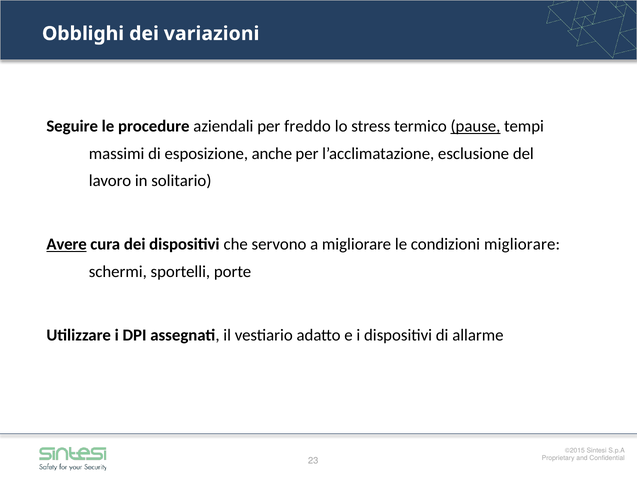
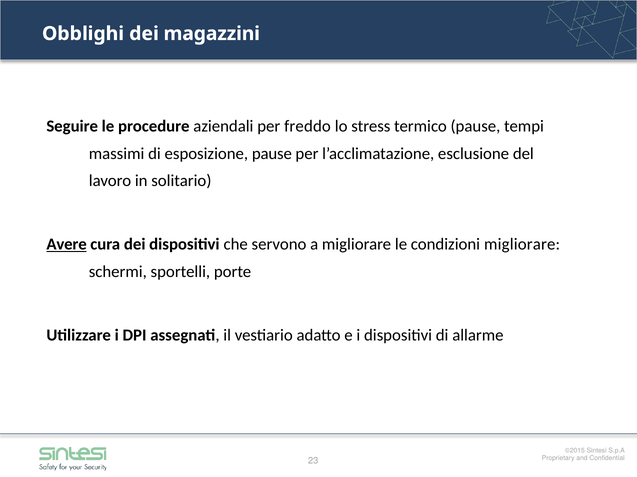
variazioni: variazioni -> magazzini
pause at (475, 127) underline: present -> none
esposizione anche: anche -> pause
